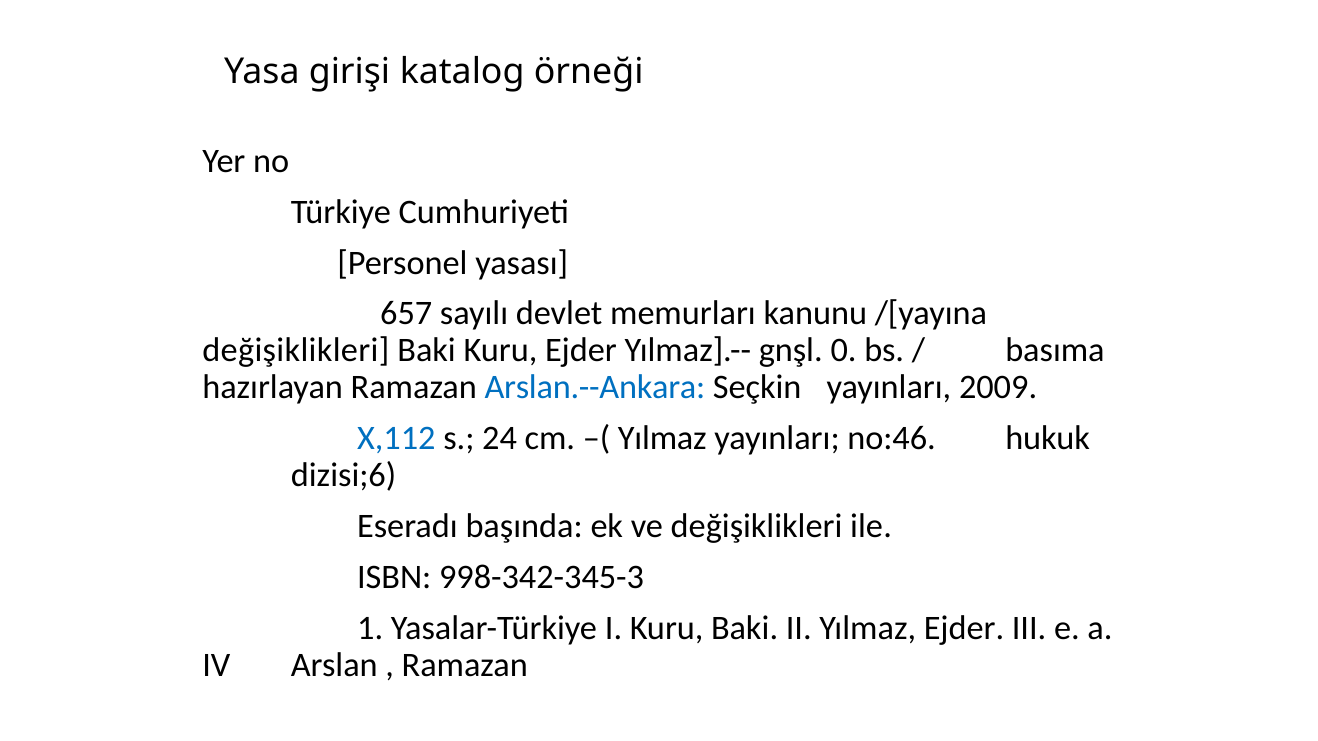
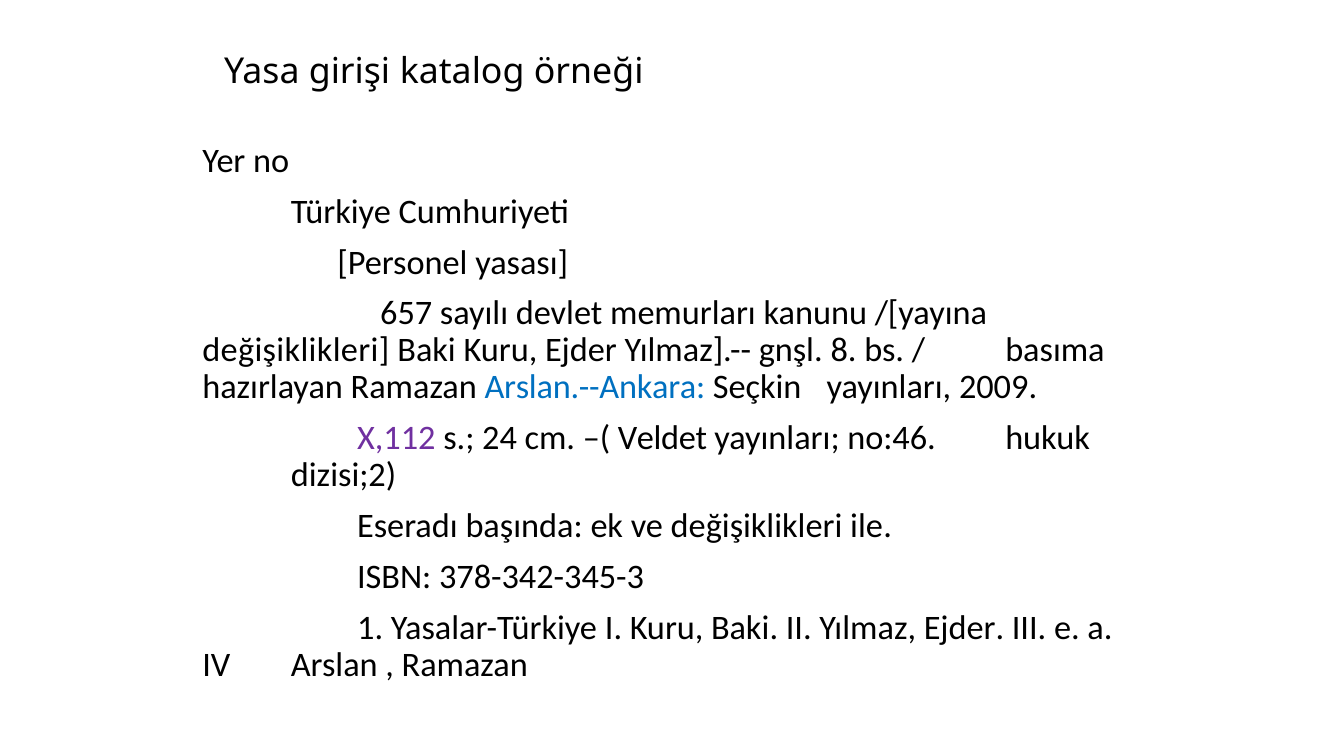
0: 0 -> 8
X,112 colour: blue -> purple
Yılmaz at (662, 439): Yılmaz -> Veldet
dizisi;6: dizisi;6 -> dizisi;2
998-342-345-3: 998-342-345-3 -> 378-342-345-3
